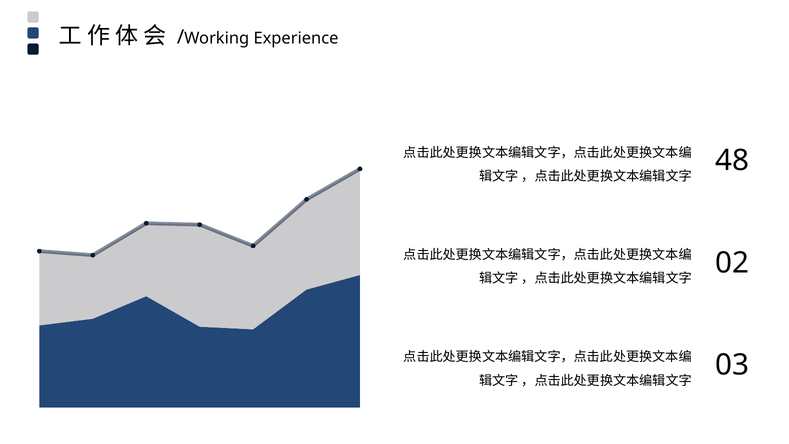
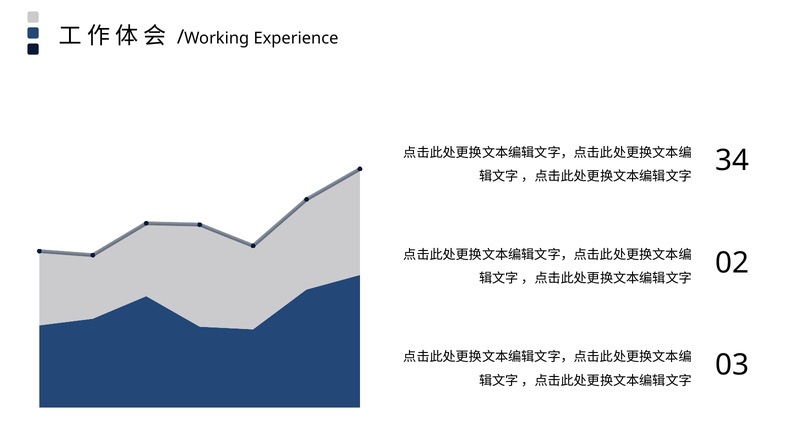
48: 48 -> 34
